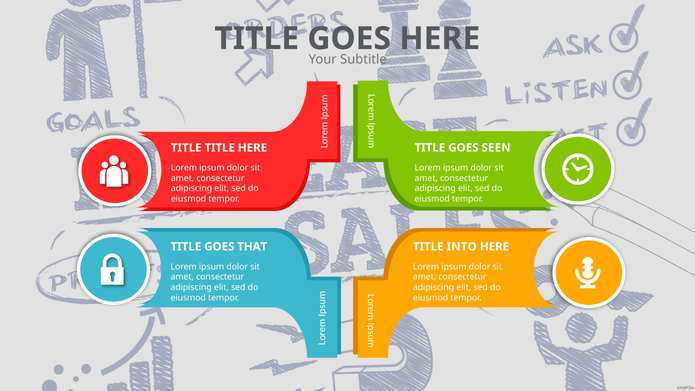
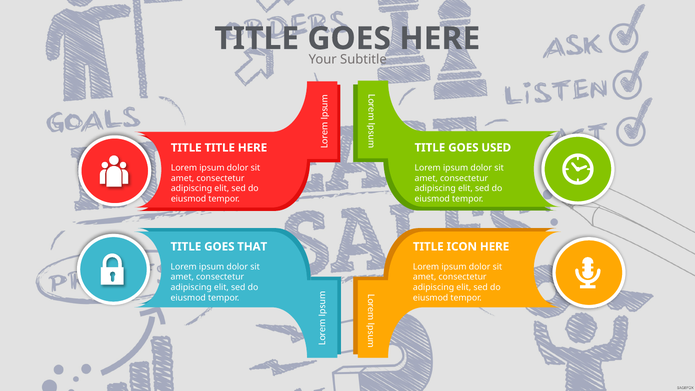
SEEN: SEEN -> USED
INTO: INTO -> ICON
